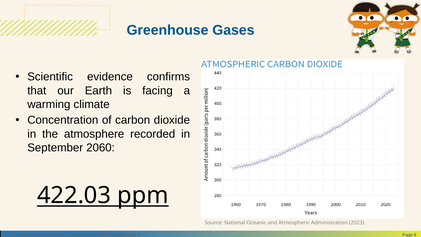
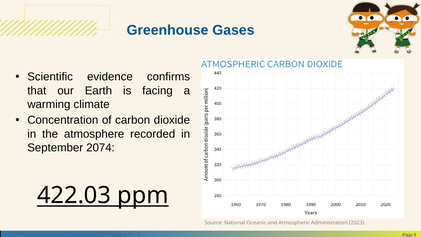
2060: 2060 -> 2074
